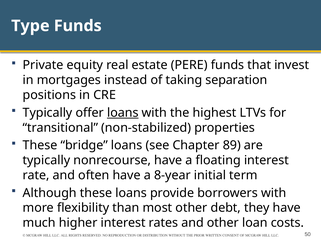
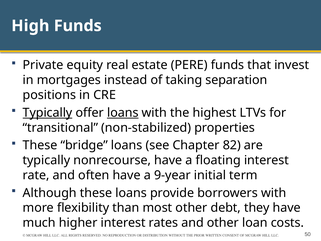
Type: Type -> High
Typically at (48, 113) underline: none -> present
89: 89 -> 82
8-year: 8-year -> 9-year
